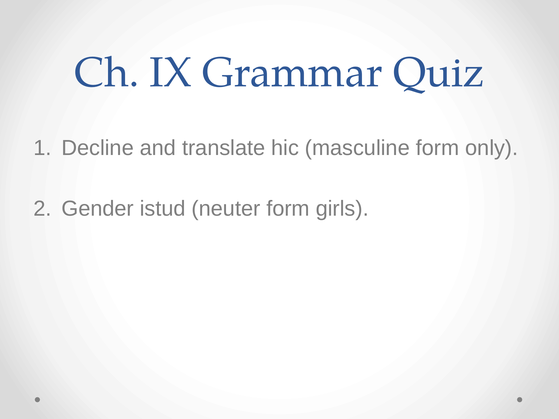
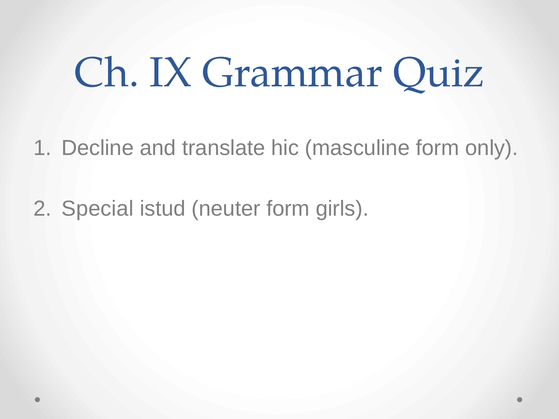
Gender: Gender -> Special
